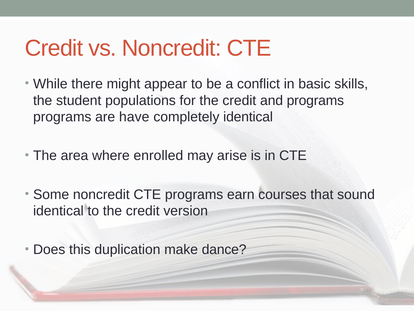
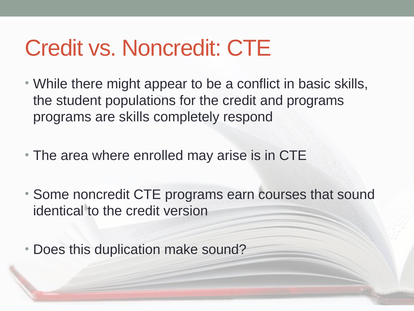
are have: have -> skills
completely identical: identical -> respond
make dance: dance -> sound
